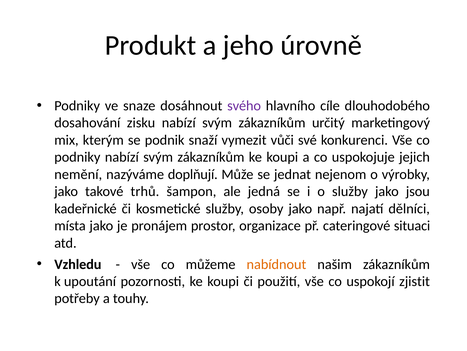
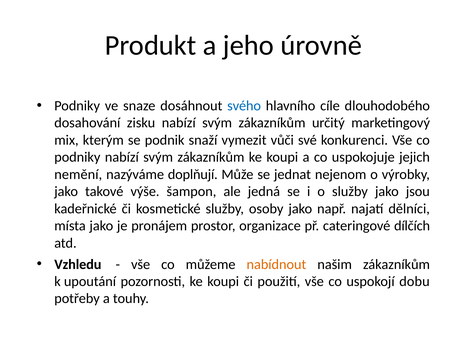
svého colour: purple -> blue
trhů: trhů -> výše
situaci: situaci -> dílčích
zjistit: zjistit -> dobu
